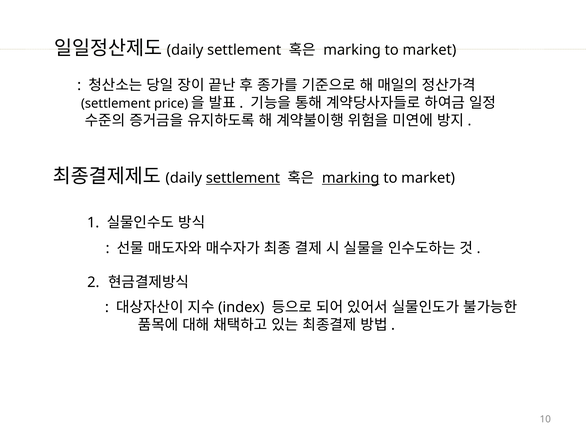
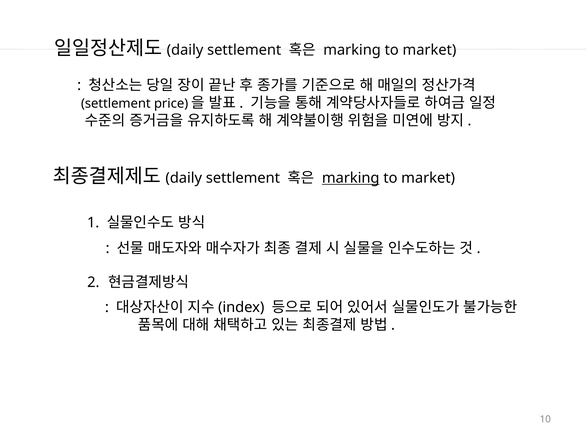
settlement at (243, 178) underline: present -> none
